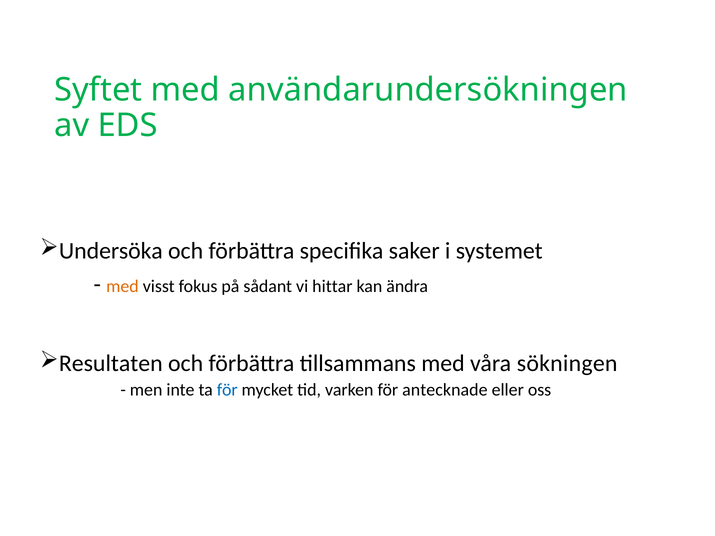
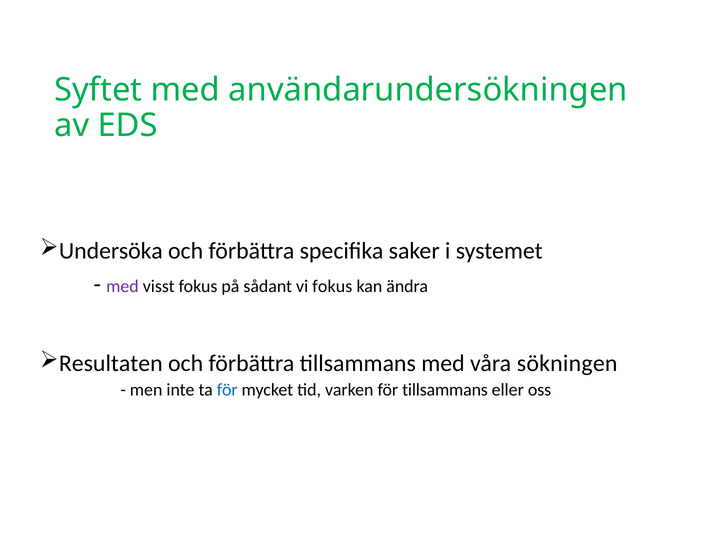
med at (122, 286) colour: orange -> purple
vi hittar: hittar -> fokus
för antecknade: antecknade -> tillsammans
